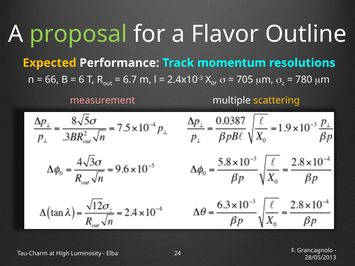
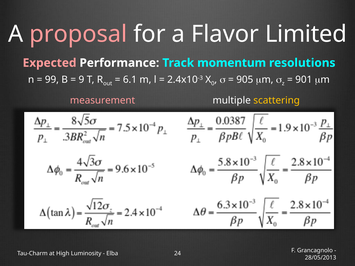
proposal colour: light green -> pink
Outline: Outline -> Limited
Expected colour: yellow -> pink
66: 66 -> 99
6: 6 -> 9
6.7: 6.7 -> 6.1
705: 705 -> 905
780: 780 -> 901
